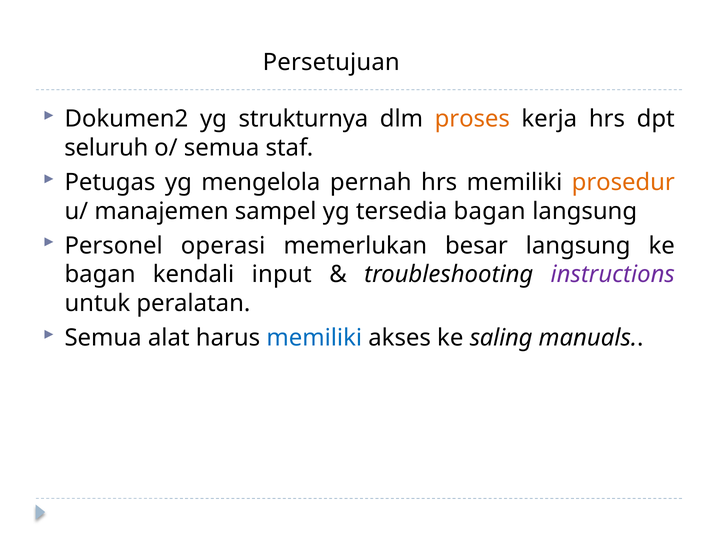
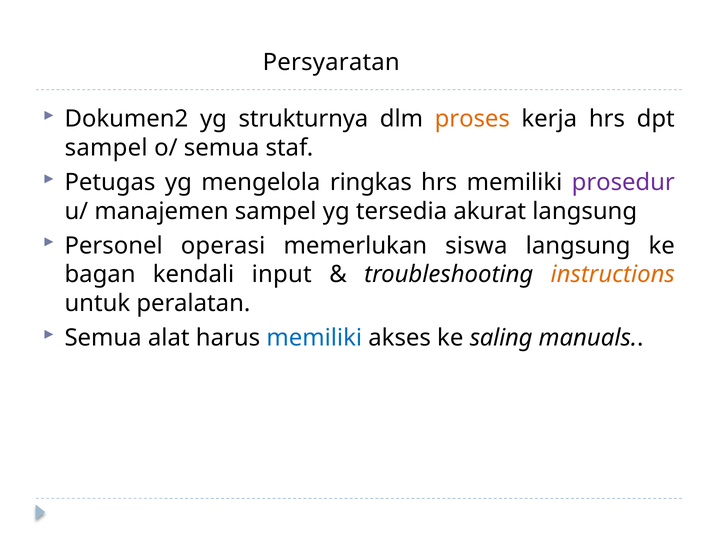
Persetujuan: Persetujuan -> Persyaratan
seluruh at (106, 148): seluruh -> sampel
pernah: pernah -> ringkas
prosedur colour: orange -> purple
tersedia bagan: bagan -> akurat
besar: besar -> siswa
instructions colour: purple -> orange
